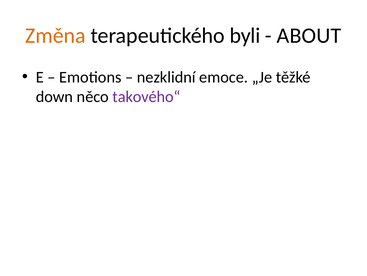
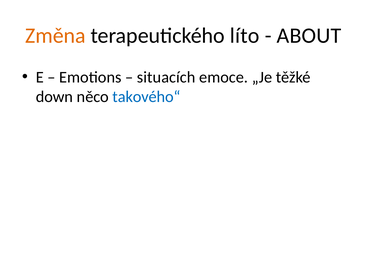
byli: byli -> líto
nezklidní: nezklidní -> situacích
takového“ colour: purple -> blue
